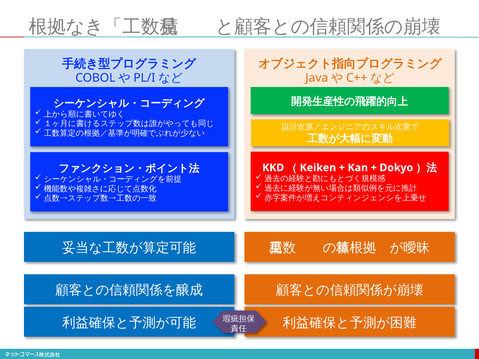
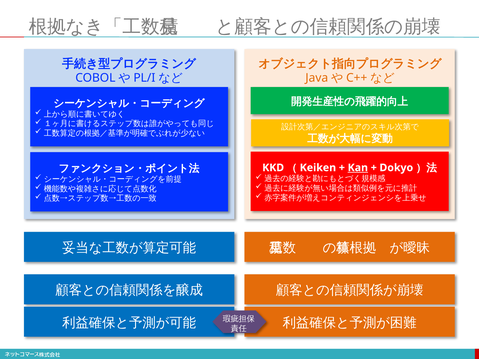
Kan underline: none -> present
